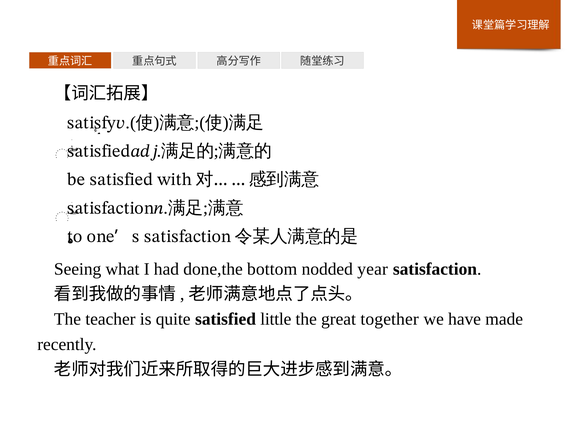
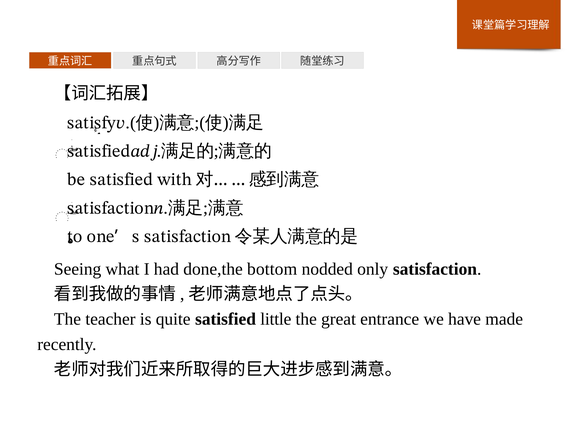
year: year -> only
together: together -> entrance
